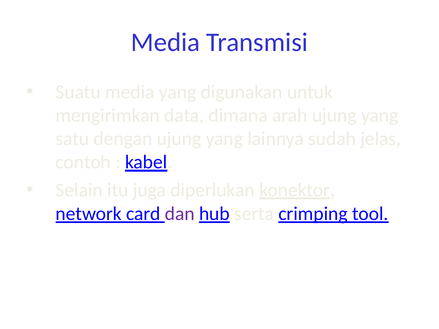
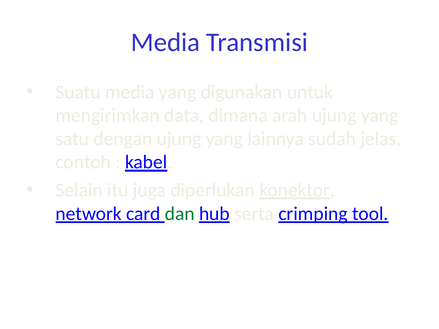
dan colour: purple -> green
